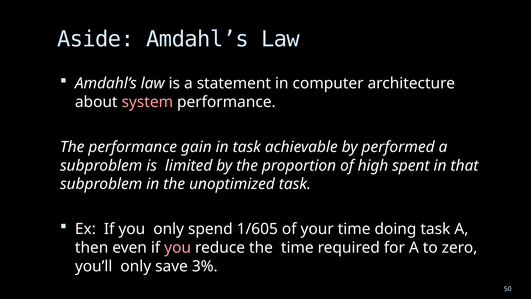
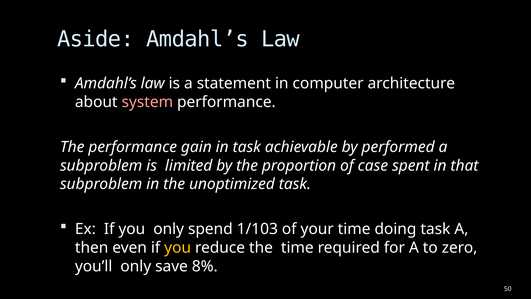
high: high -> case
1/605: 1/605 -> 1/103
you at (178, 248) colour: pink -> yellow
3%: 3% -> 8%
